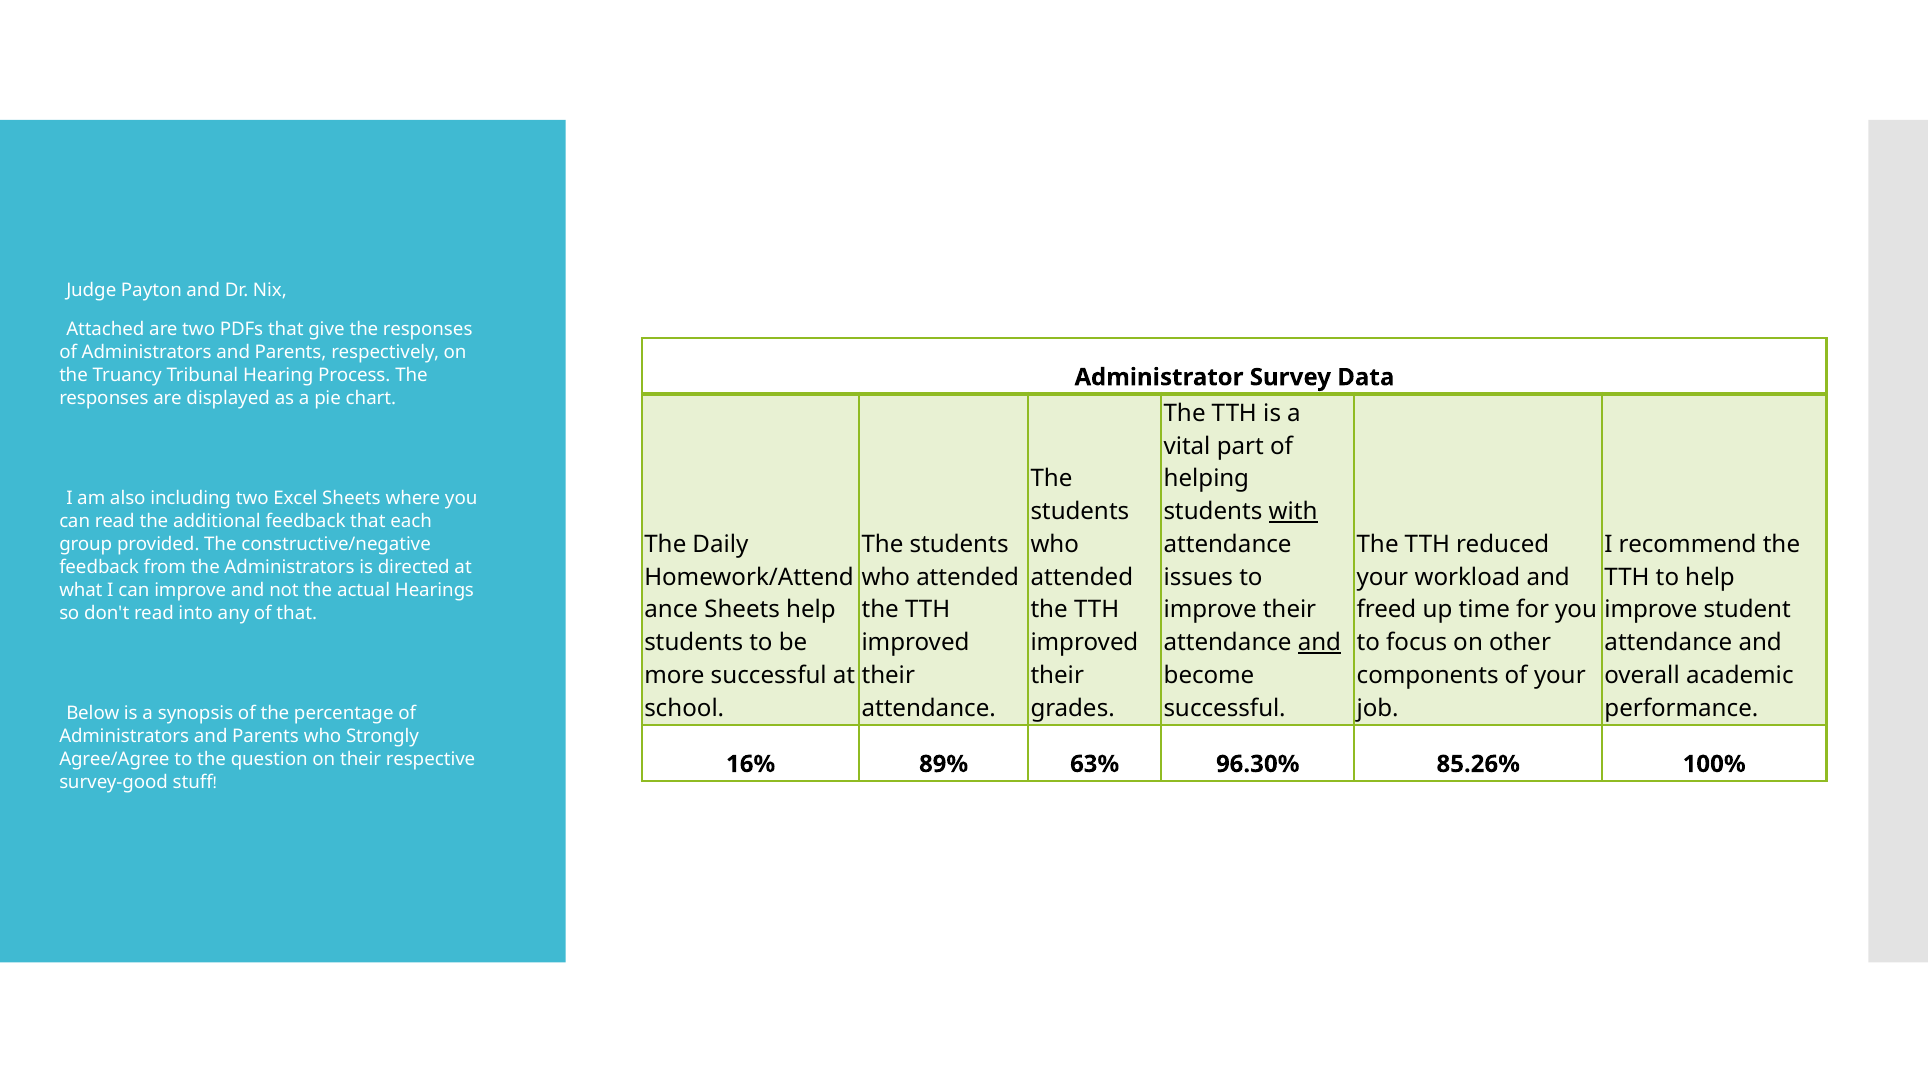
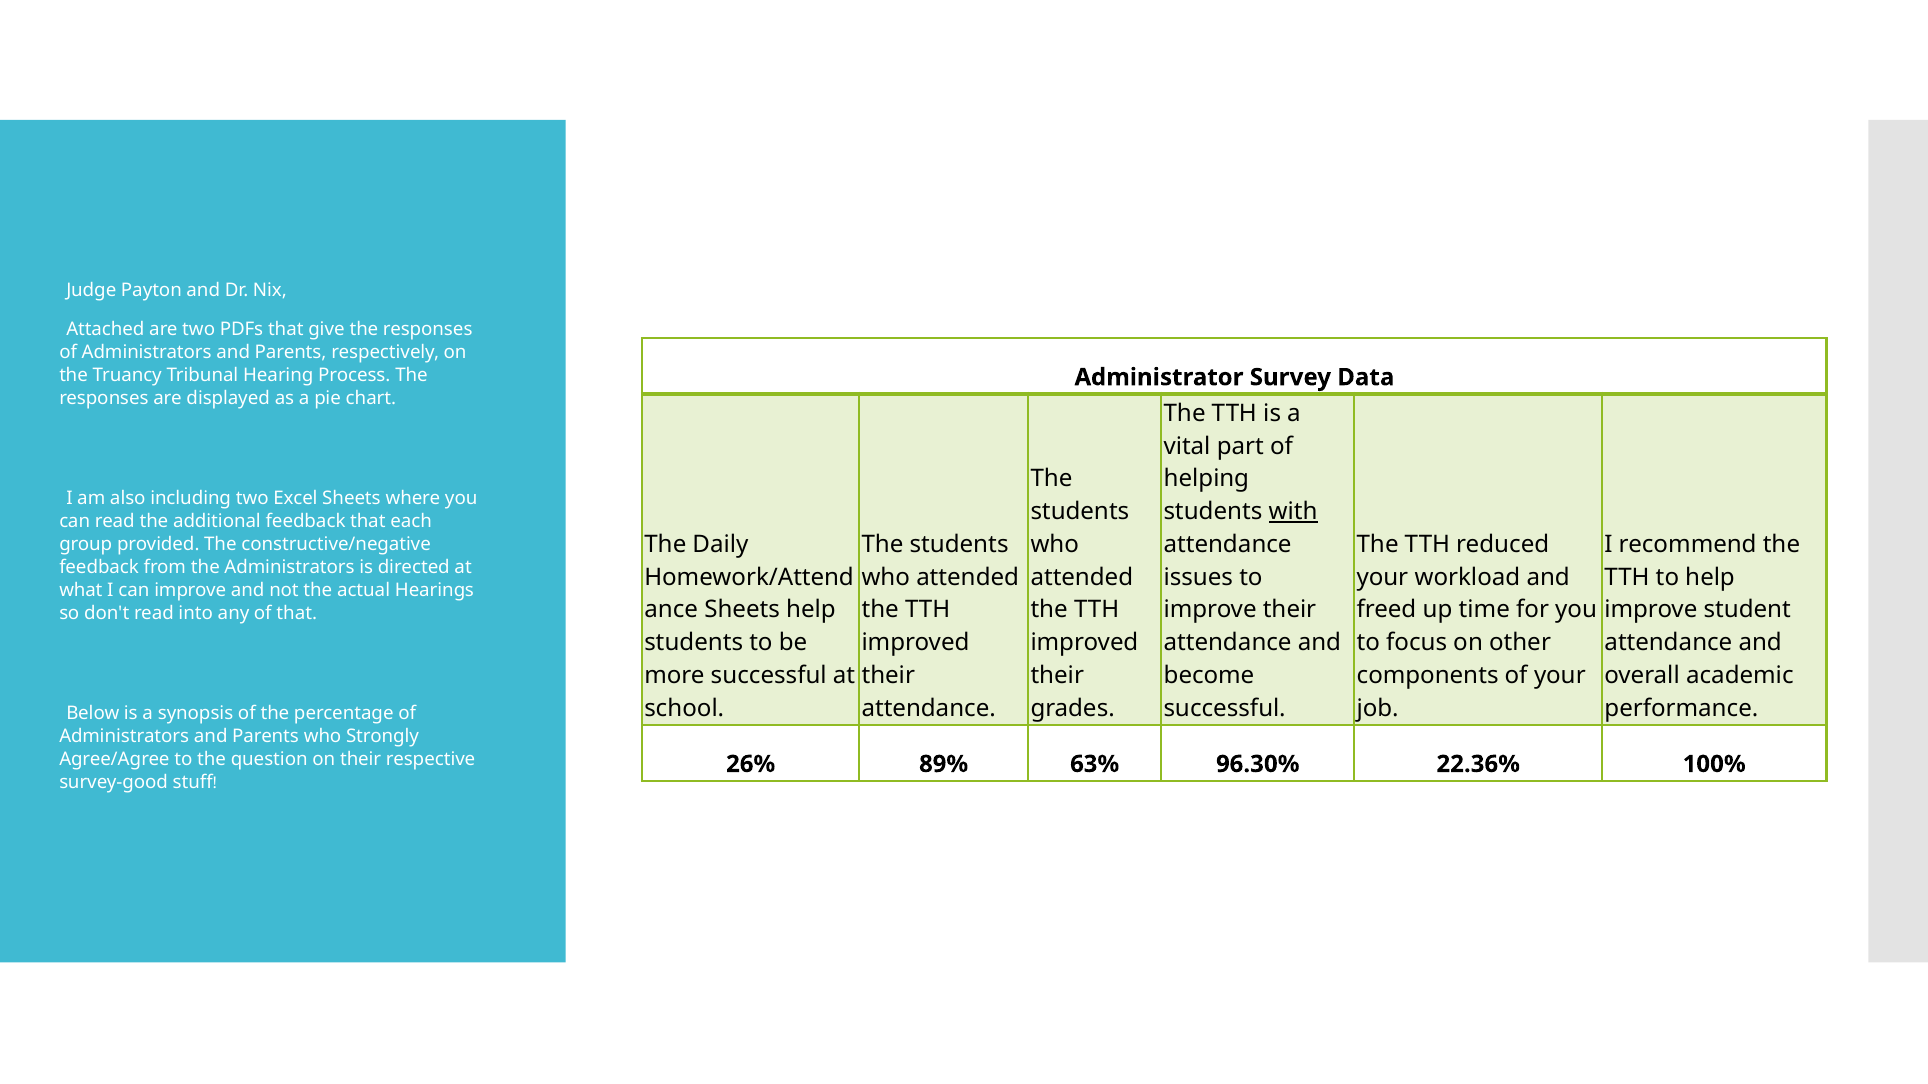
and at (1319, 643) underline: present -> none
16%: 16% -> 26%
85.26%: 85.26% -> 22.36%
